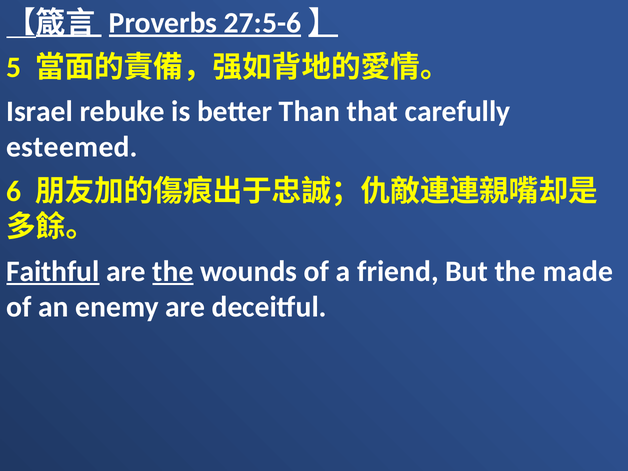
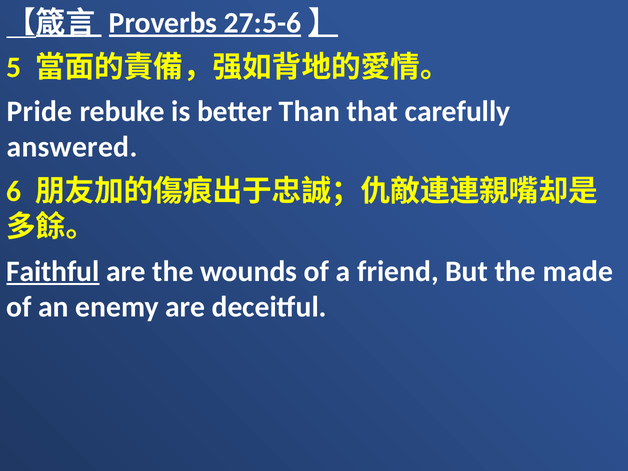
Israel: Israel -> Pride
esteemed: esteemed -> answered
the at (173, 271) underline: present -> none
